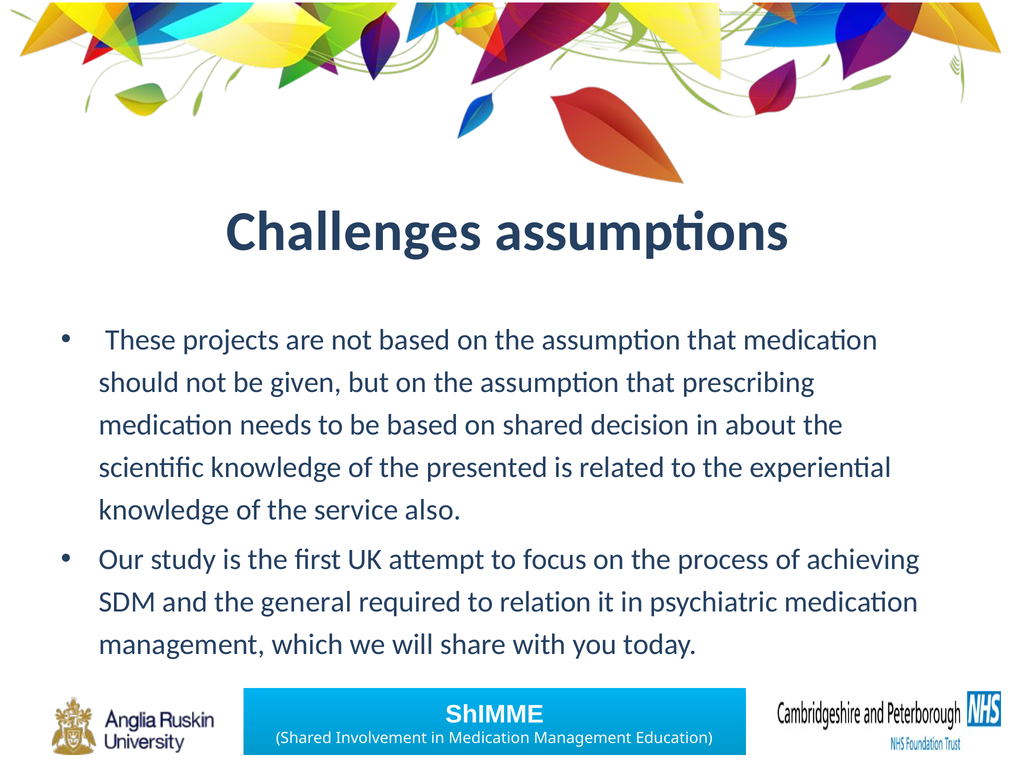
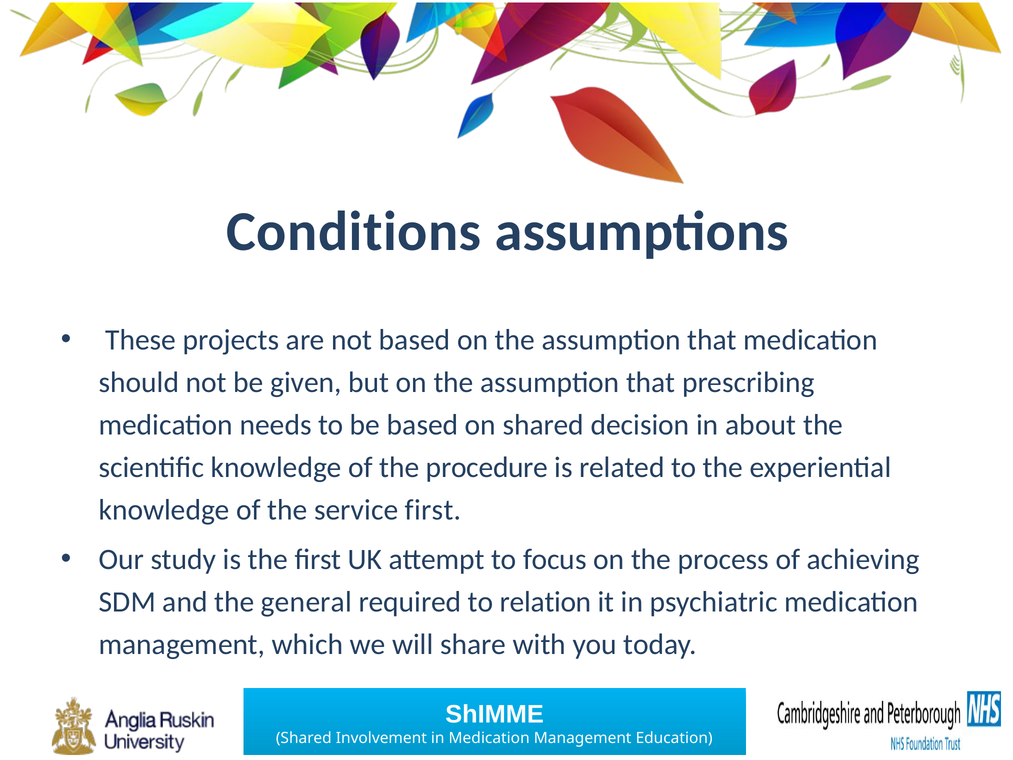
Challenges: Challenges -> Conditions
presented: presented -> procedure
service also: also -> first
